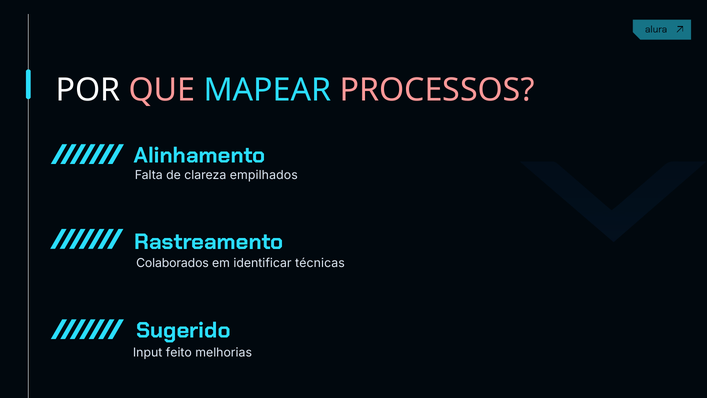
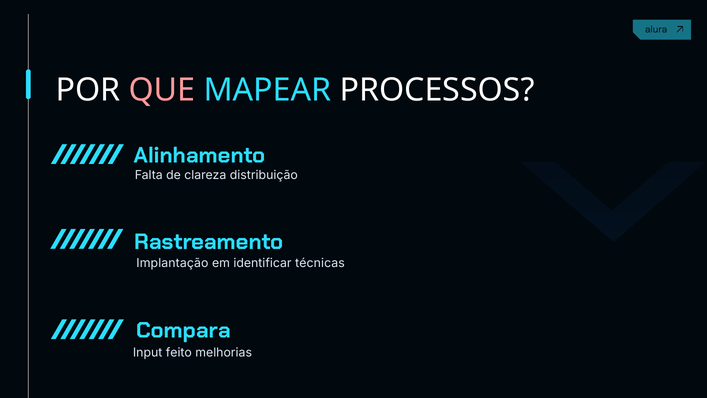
PROCESSOS colour: pink -> white
empilhados: empilhados -> distribuição
Colaborados: Colaborados -> Implantação
Sugerido: Sugerido -> Compara
